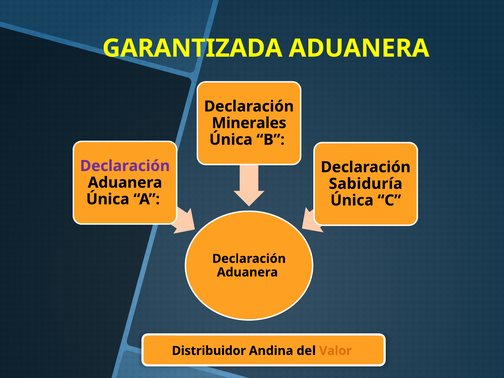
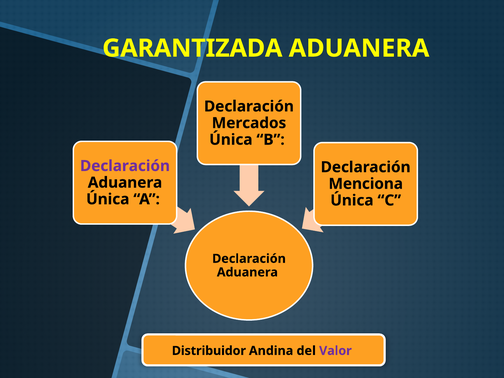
Minerales: Minerales -> Mercados
Sabiduría: Sabiduría -> Menciona
Valor colour: orange -> purple
